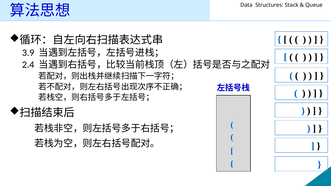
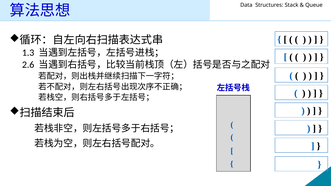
3.9: 3.9 -> 1.3
2.4: 2.4 -> 2.6
